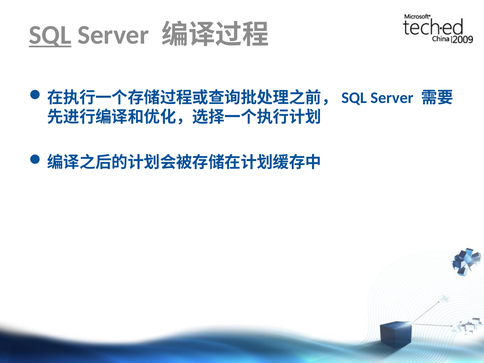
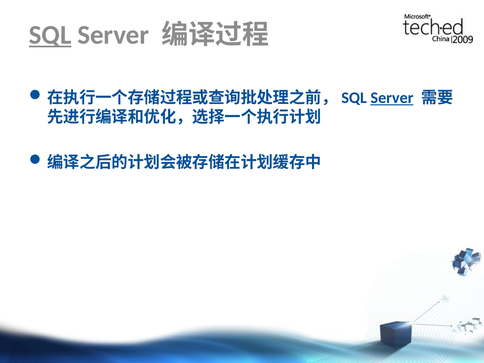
Server at (392, 98) underline: none -> present
